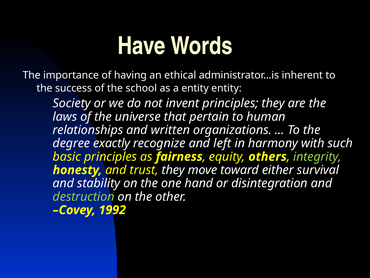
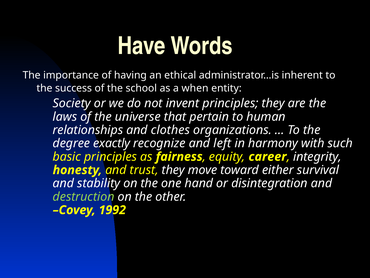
a entity: entity -> when
written: written -> clothes
others: others -> career
integrity colour: light green -> white
